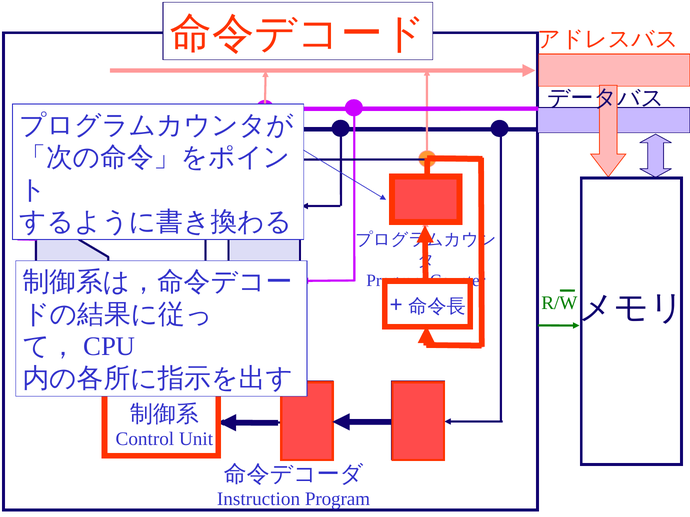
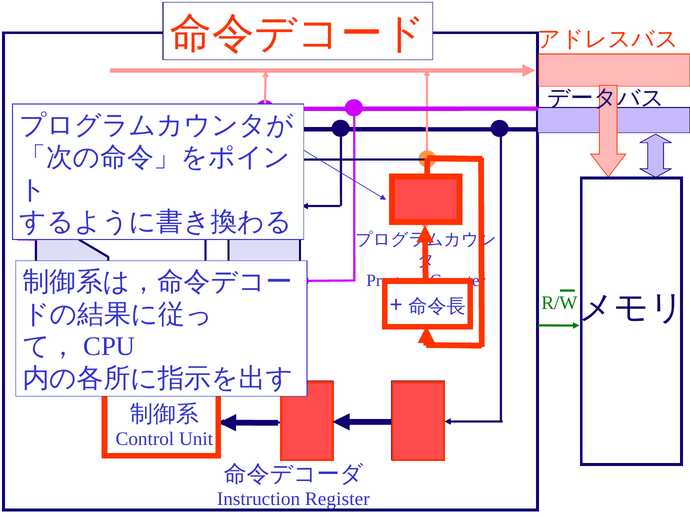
Instruction Program: Program -> Register
